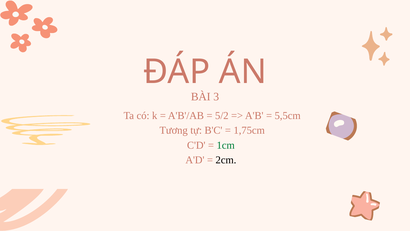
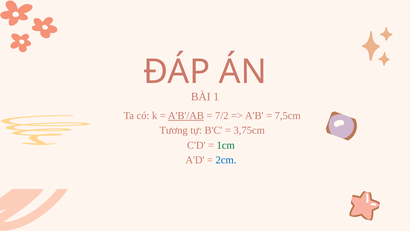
3: 3 -> 1
A'B'/AB underline: none -> present
5/2: 5/2 -> 7/2
5,5cm: 5,5cm -> 7,5cm
1,75cm: 1,75cm -> 3,75cm
2cm colour: black -> blue
